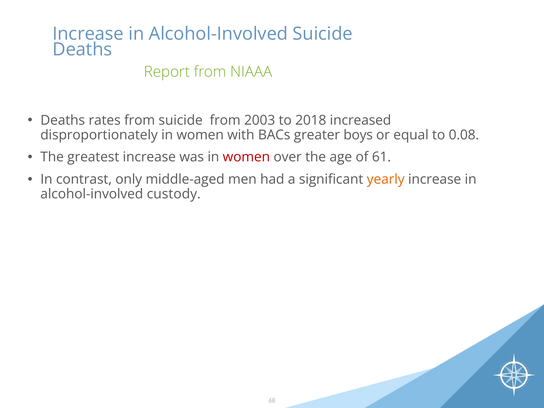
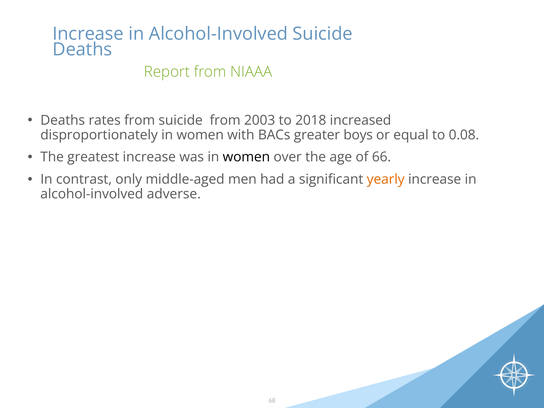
women at (246, 157) colour: red -> black
61: 61 -> 66
custody: custody -> adverse
